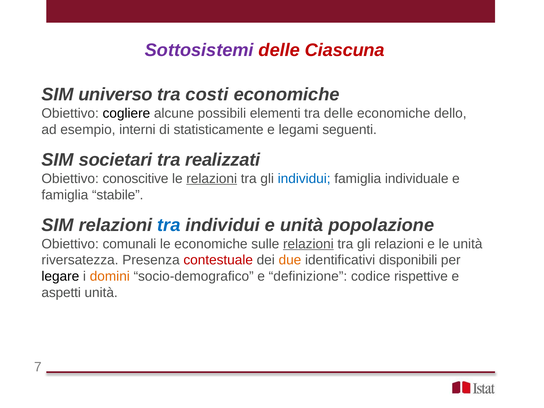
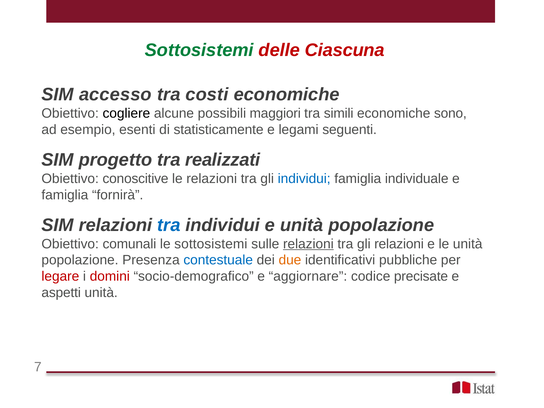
Sottosistemi at (199, 50) colour: purple -> green
universo: universo -> accesso
elementi: elementi -> maggiori
tra delle: delle -> simili
dello: dello -> sono
interni: interni -> esenti
societari: societari -> progetto
relazioni at (212, 179) underline: present -> none
stabile: stabile -> fornirà
le economiche: economiche -> sottosistemi
riversatezza at (80, 260): riversatezza -> popolazione
contestuale colour: red -> blue
disponibili: disponibili -> pubbliche
legare colour: black -> red
domini colour: orange -> red
definizione: definizione -> aggiornare
rispettive: rispettive -> precisate
